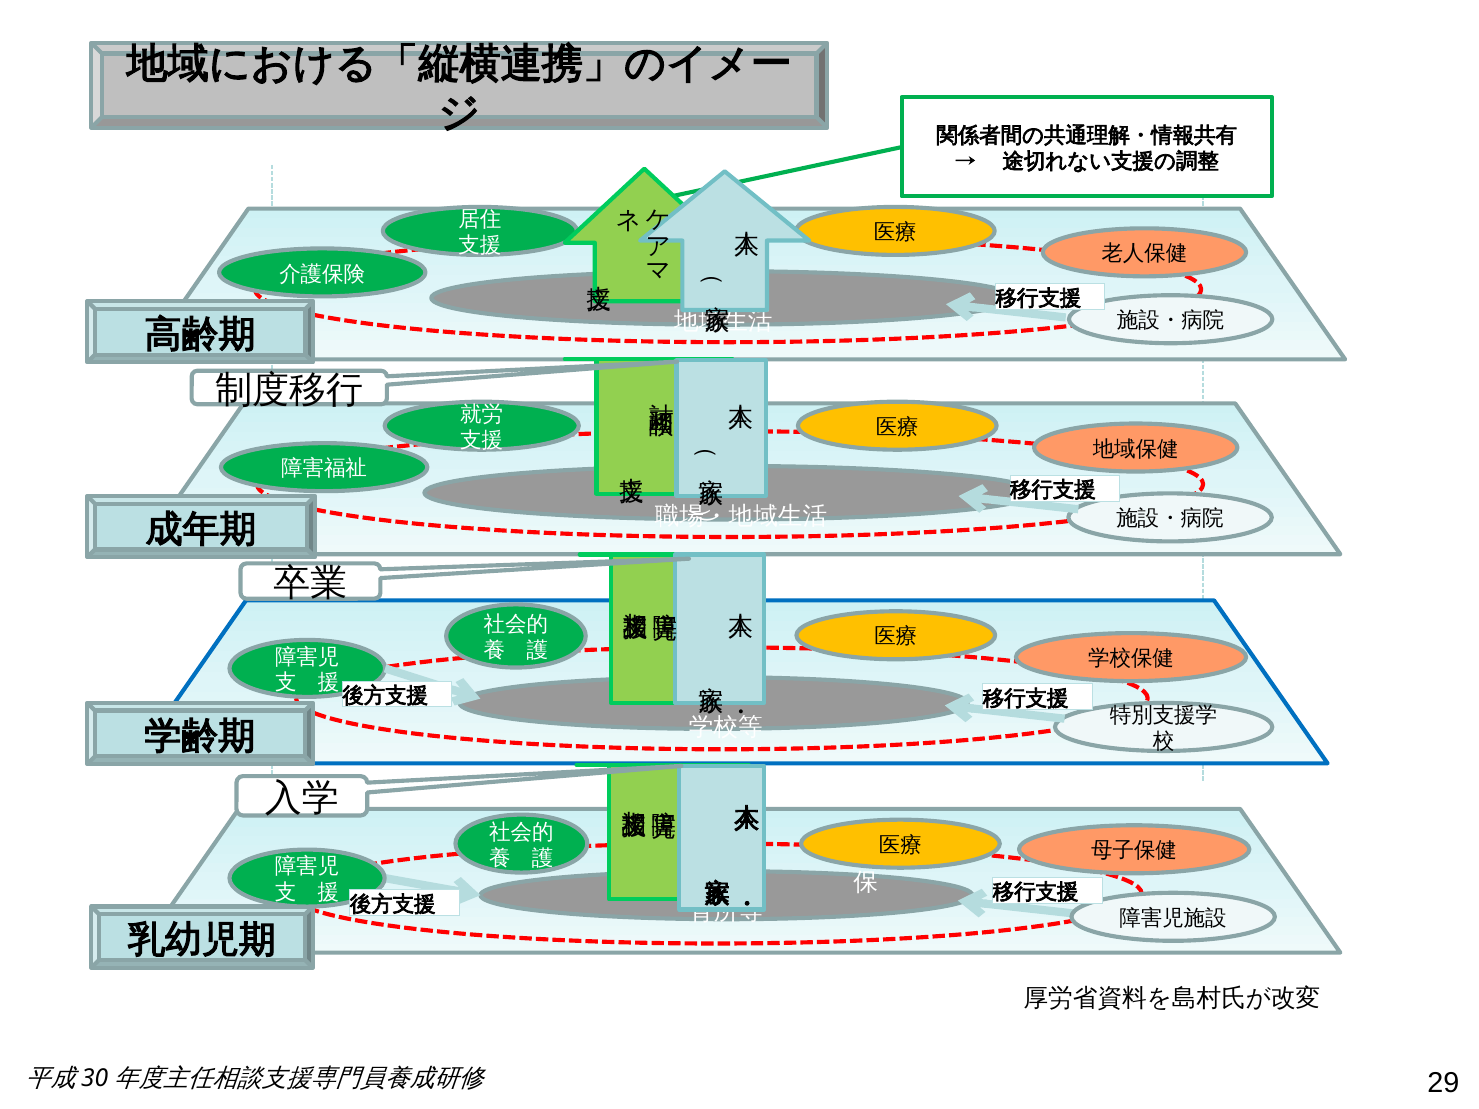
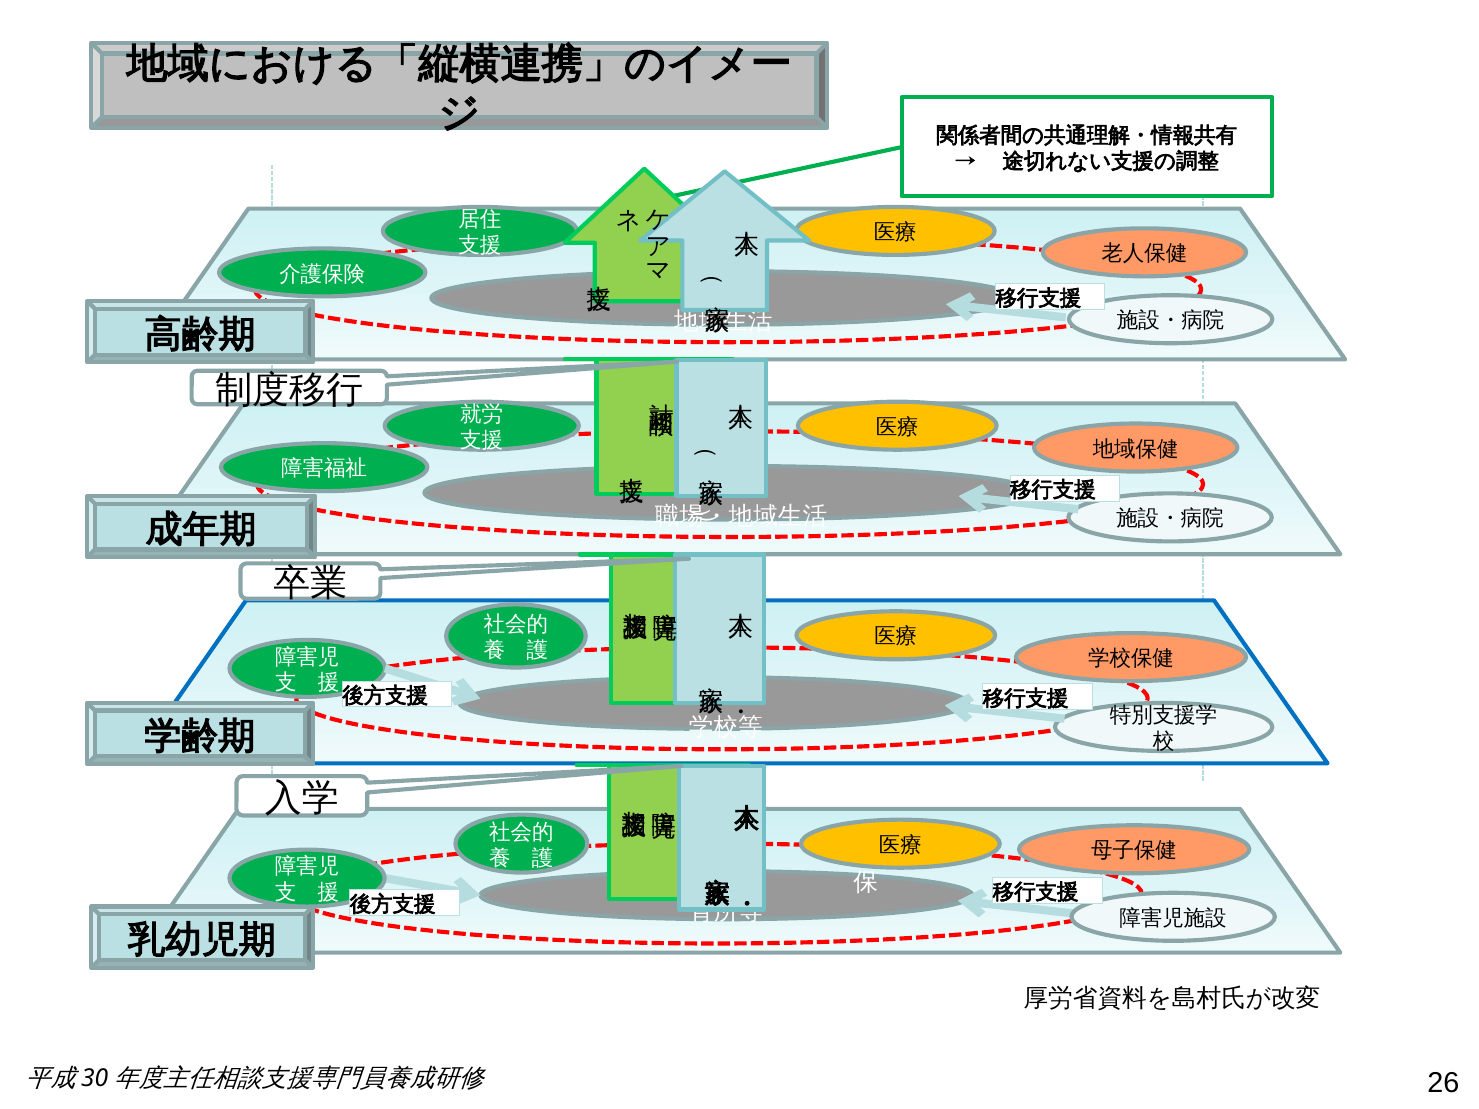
29: 29 -> 26
